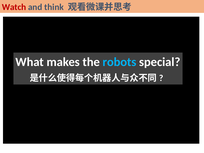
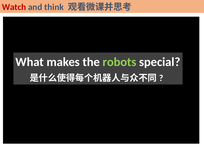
robots colour: light blue -> light green
